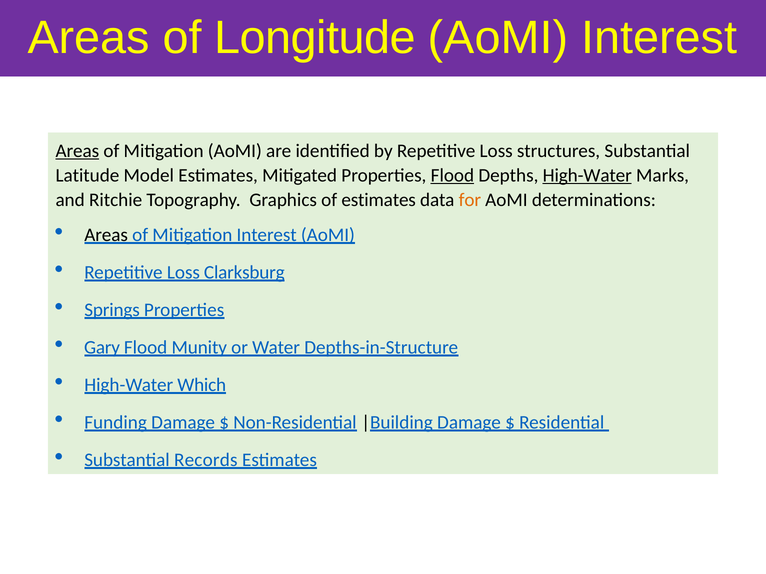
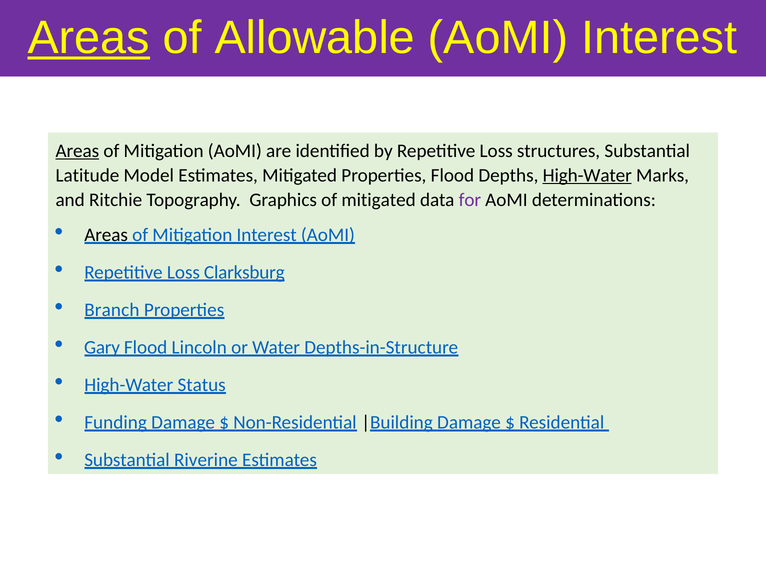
Areas at (89, 38) underline: none -> present
Longitude: Longitude -> Allowable
Flood at (452, 176) underline: present -> none
of estimates: estimates -> mitigated
for colour: orange -> purple
Springs: Springs -> Branch
Munity: Munity -> Lincoln
Which: Which -> Status
Records: Records -> Riverine
